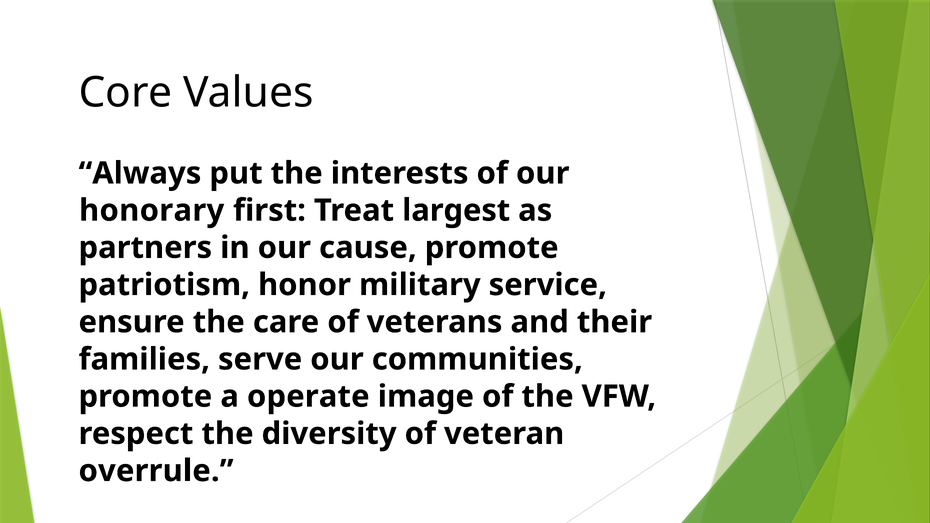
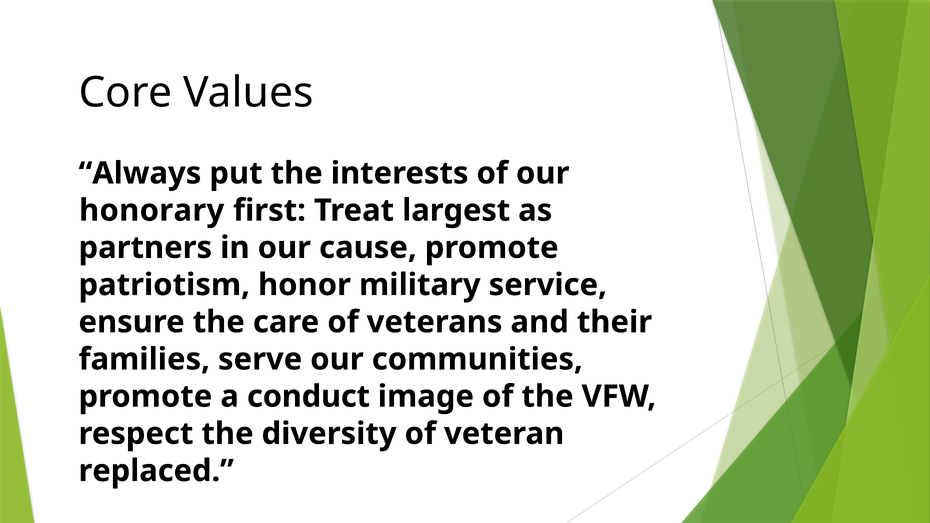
operate: operate -> conduct
overrule: overrule -> replaced
